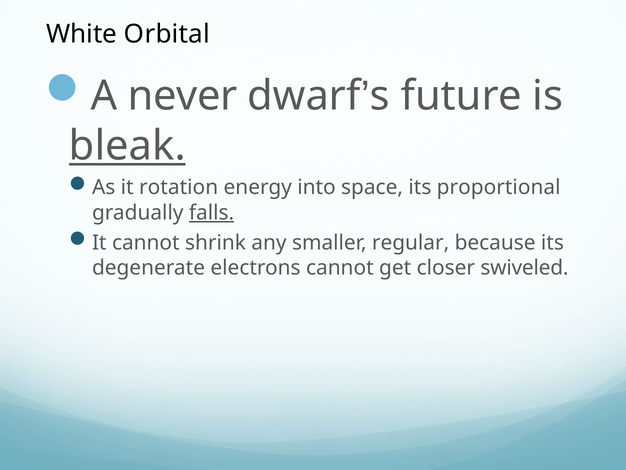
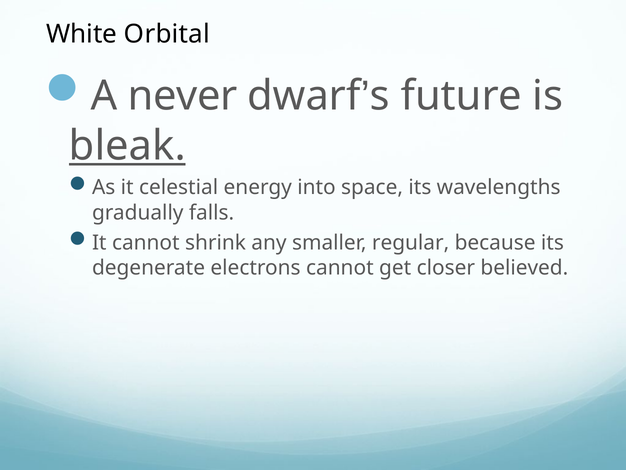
rotation: rotation -> celestial
proportional: proportional -> wavelengths
falls underline: present -> none
swiveled: swiveled -> believed
